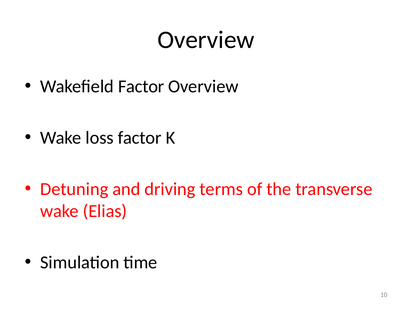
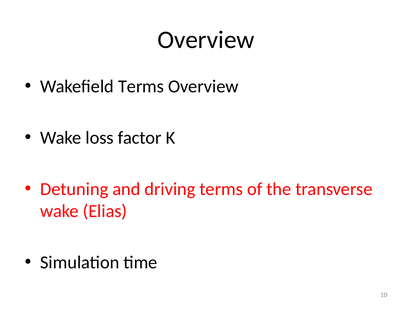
Wakefield Factor: Factor -> Terms
